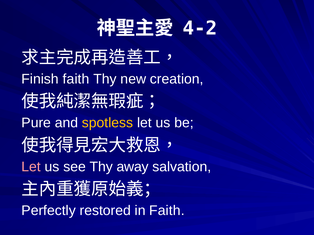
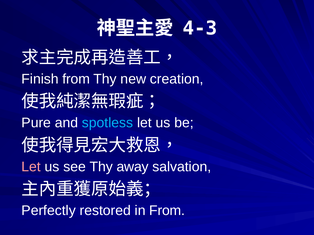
4-2: 4-2 -> 4-3
Finish faith: faith -> from
spotless colour: yellow -> light blue
in Faith: Faith -> From
